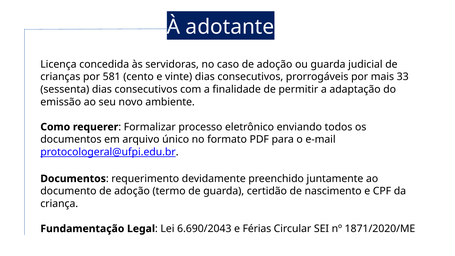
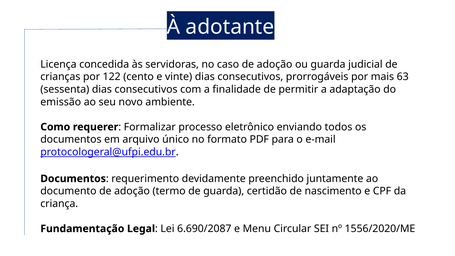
581: 581 -> 122
33: 33 -> 63
6.690/2043: 6.690/2043 -> 6.690/2087
Férias: Férias -> Menu
1871/2020/ME: 1871/2020/ME -> 1556/2020/ME
